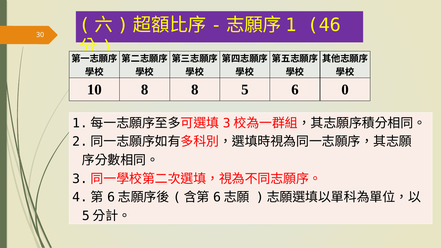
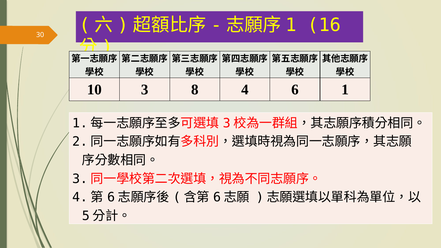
46: 46 -> 16
10 8: 8 -> 3
5: 5 -> 4
6 0: 0 -> 1
